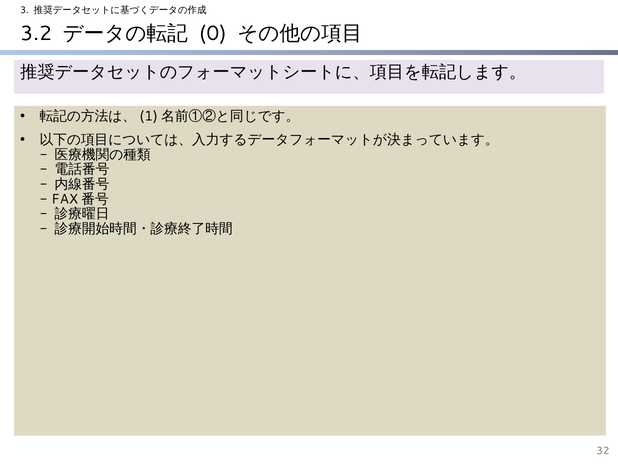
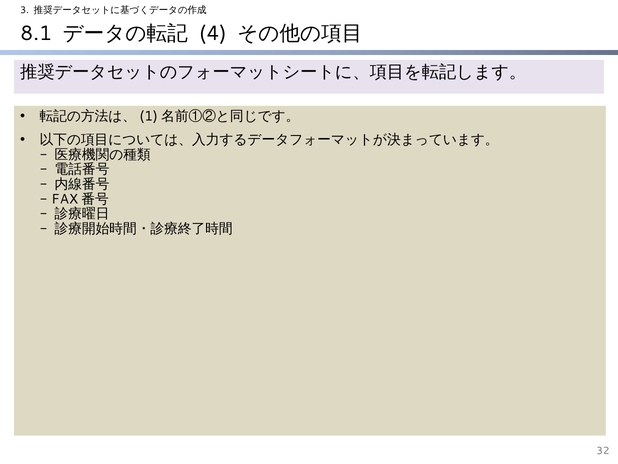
3.2: 3.2 -> 8.1
0: 0 -> 4
